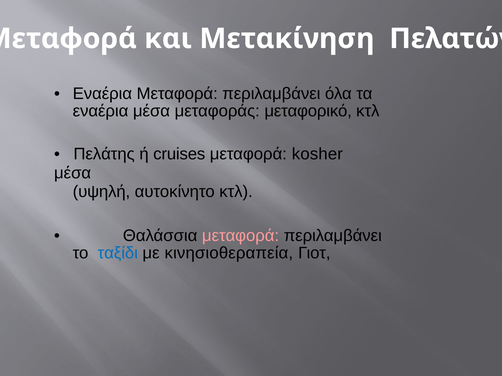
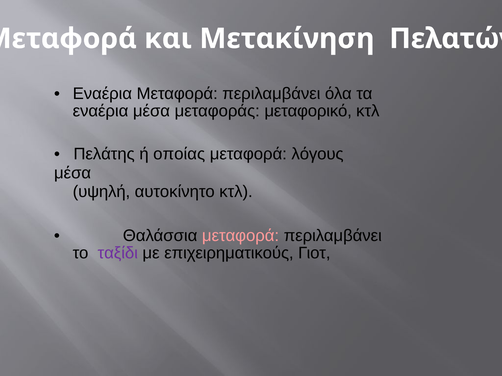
cruises: cruises -> οποίας
kosher: kosher -> λόγους
ταξίδι colour: blue -> purple
κινησιοθεραπεία: κινησιοθεραπεία -> επιχειρηματικούς
